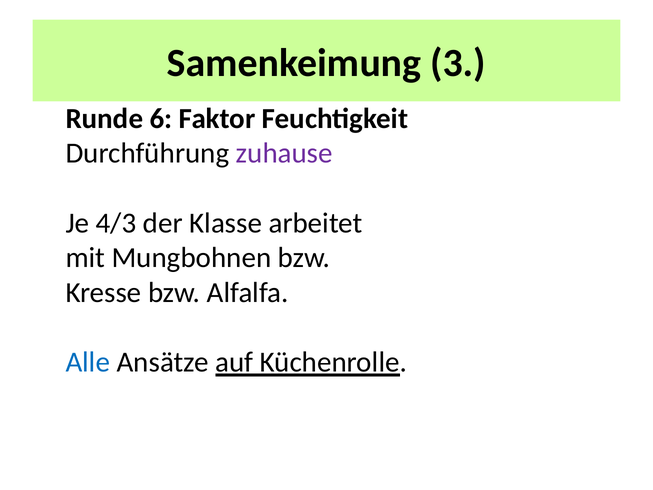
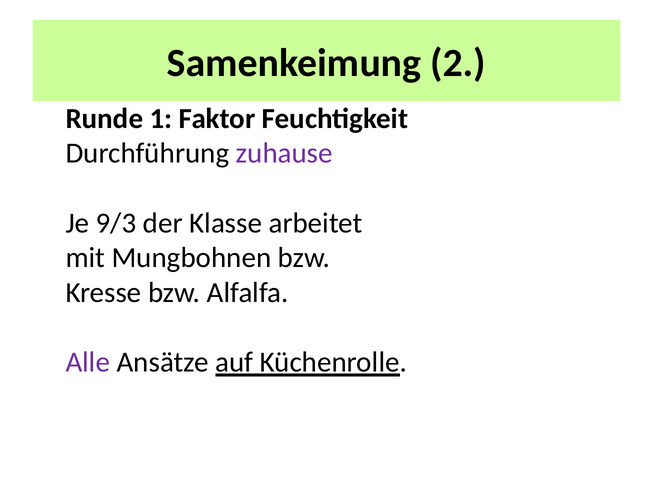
3: 3 -> 2
6: 6 -> 1
4/3: 4/3 -> 9/3
Alle colour: blue -> purple
